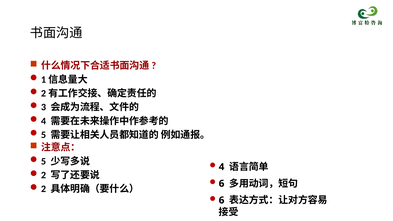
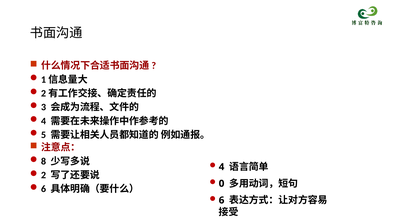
5 at (44, 161): 5 -> 8
6 at (222, 184): 6 -> 0
2 at (44, 189): 2 -> 6
